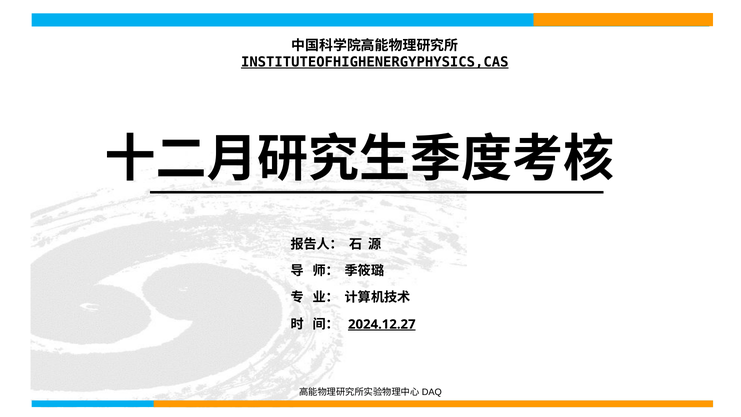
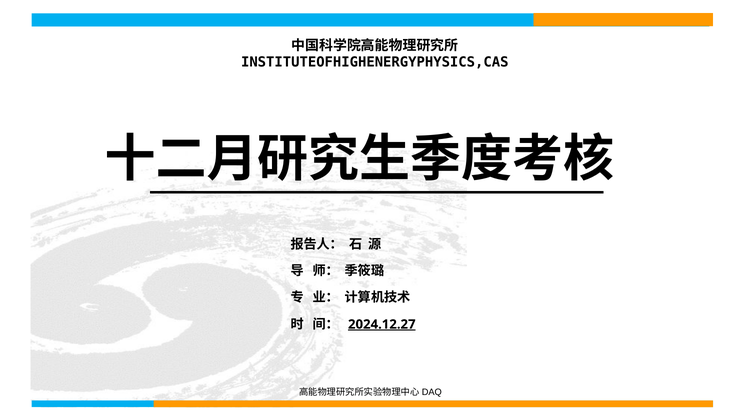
INSTITUTEOFHIGHENERGYPHYSICS,CAS underline: present -> none
